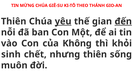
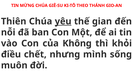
đến underline: present -> none
sinh: sinh -> điều
nhưng thiên: thiên -> mình
